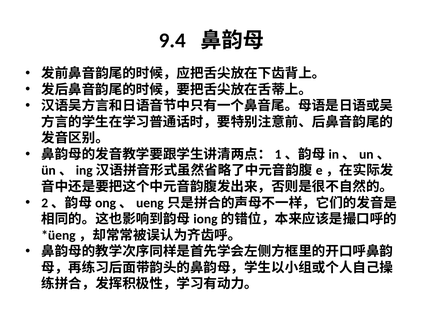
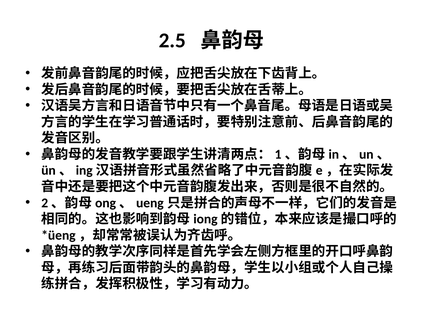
9.4: 9.4 -> 2.5
